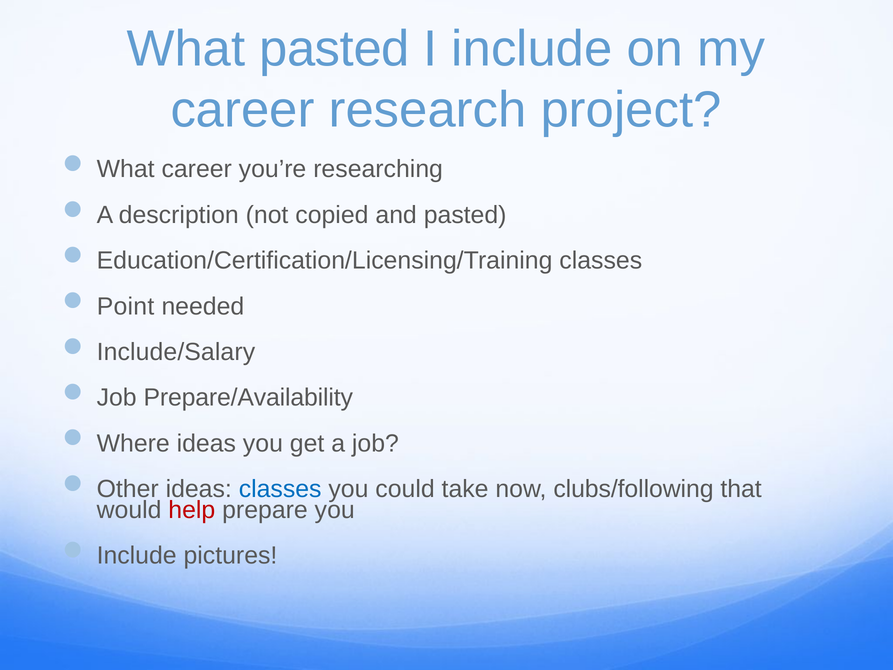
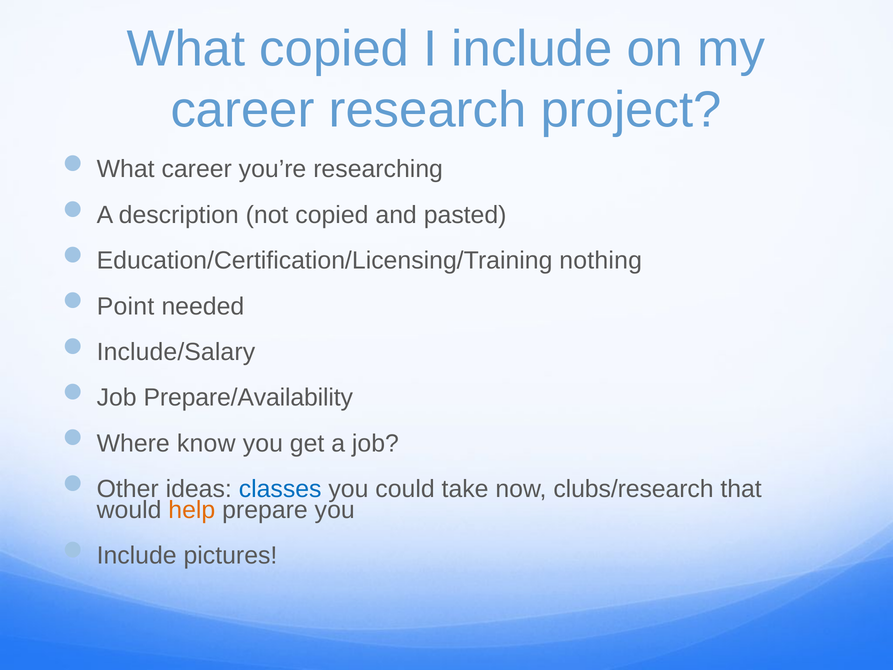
What pasted: pasted -> copied
Education/Certification/Licensing/Training classes: classes -> nothing
Where ideas: ideas -> know
clubs/following: clubs/following -> clubs/research
help colour: red -> orange
